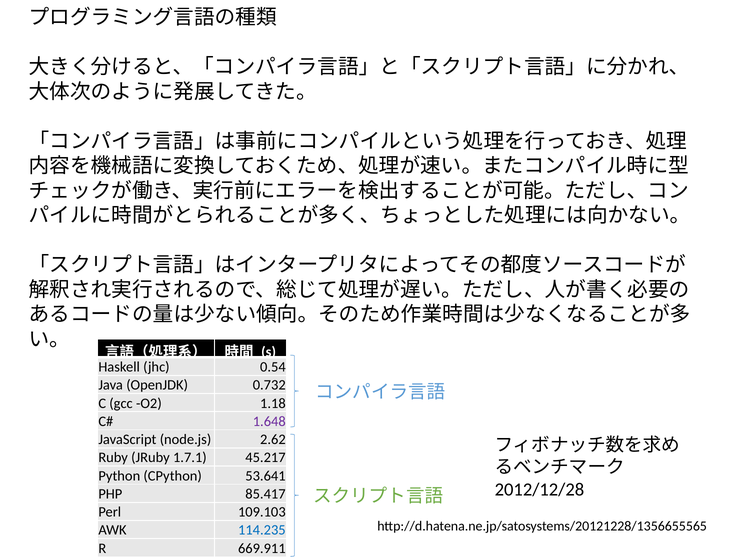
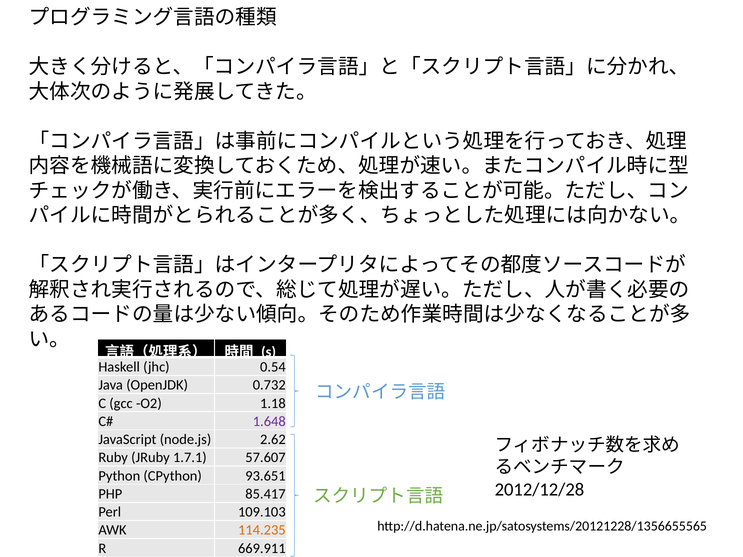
45.217: 45.217 -> 57.607
53.641: 53.641 -> 93.651
114.235 colour: blue -> orange
